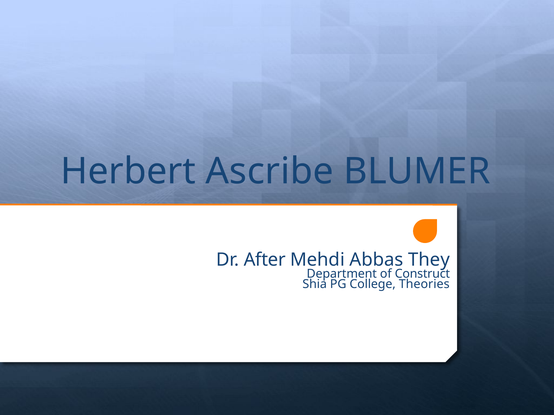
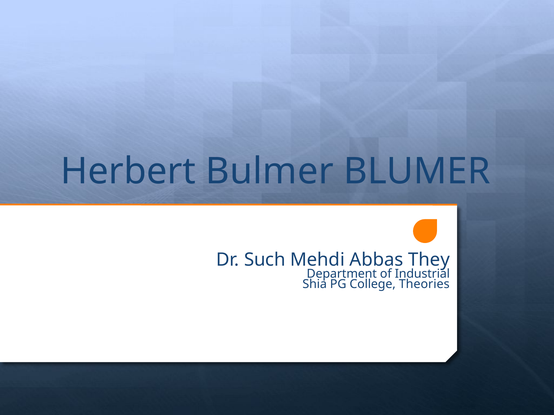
Ascribe: Ascribe -> Bulmer
After: After -> Such
Construct: Construct -> Industrial
